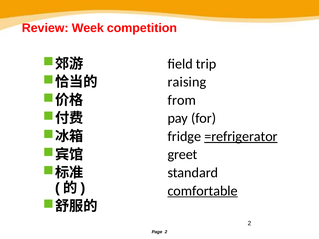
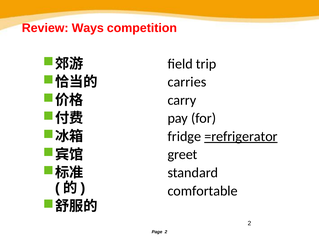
Week: Week -> Ways
raising: raising -> carries
from: from -> carry
comfortable underline: present -> none
